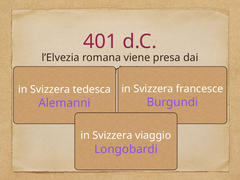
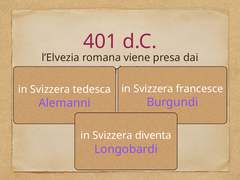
viaggio: viaggio -> diventa
